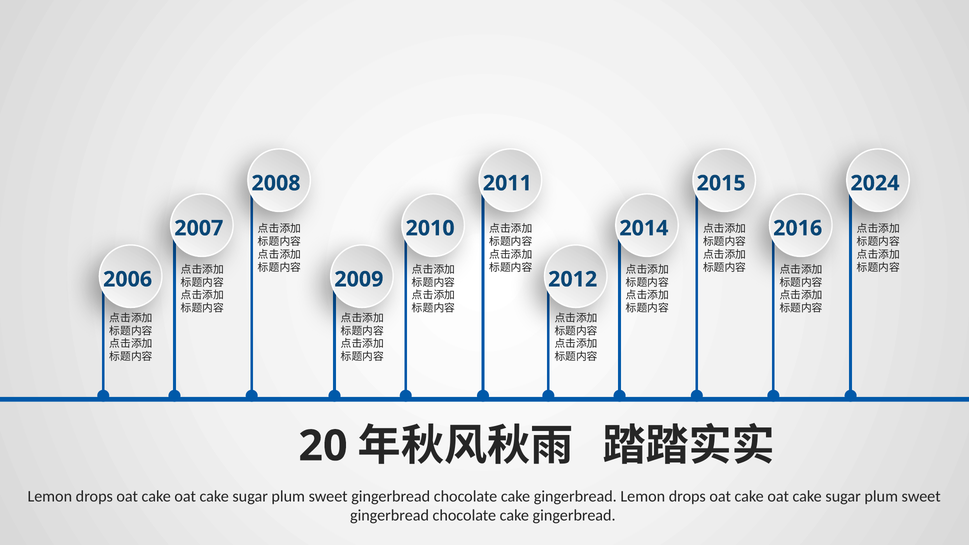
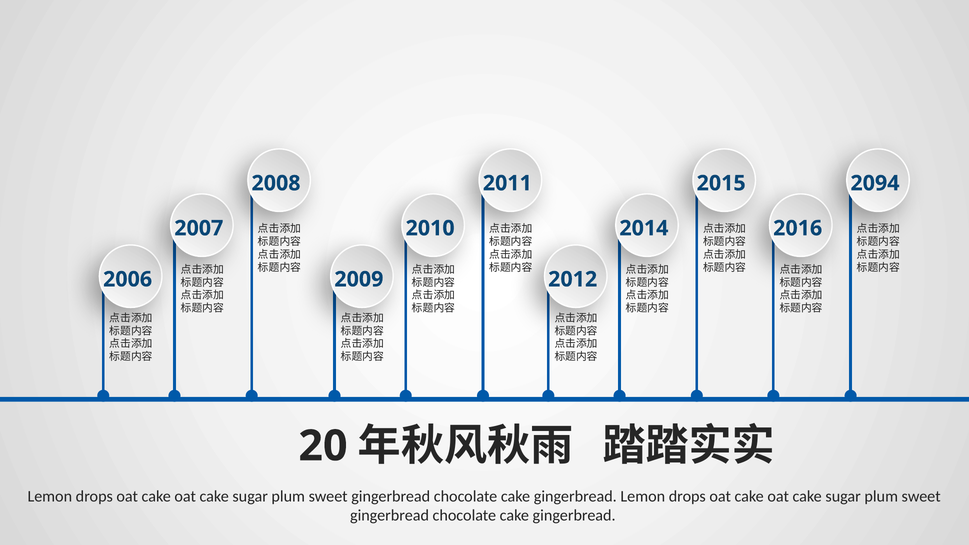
2024: 2024 -> 2094
